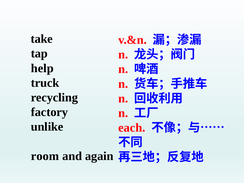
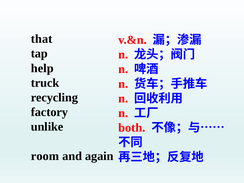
take: take -> that
each: each -> both
